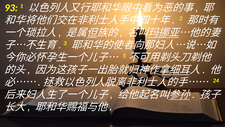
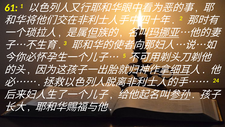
93: 93 -> 61
